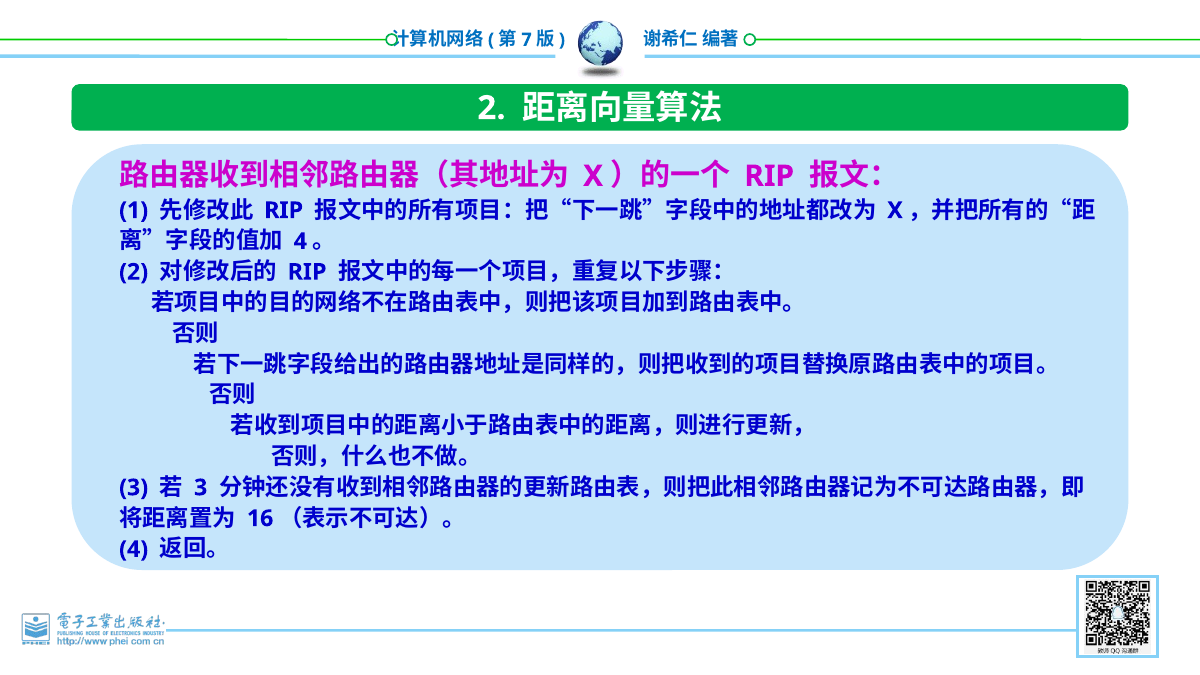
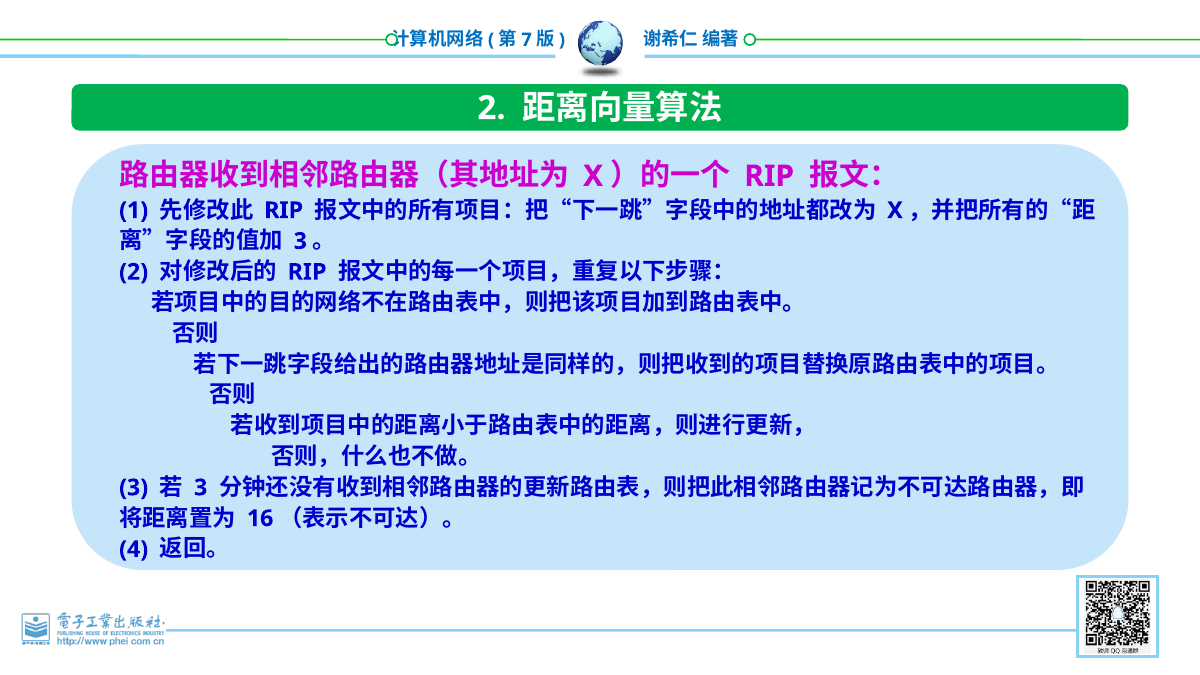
4 at (300, 241): 4 -> 3
